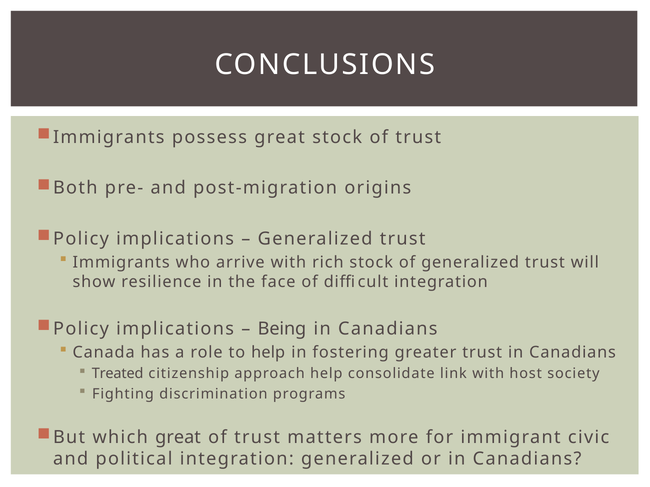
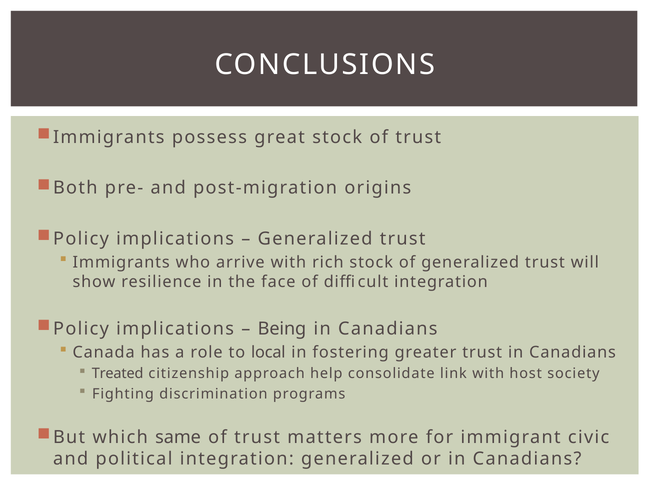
to help: help -> local
which great: great -> same
